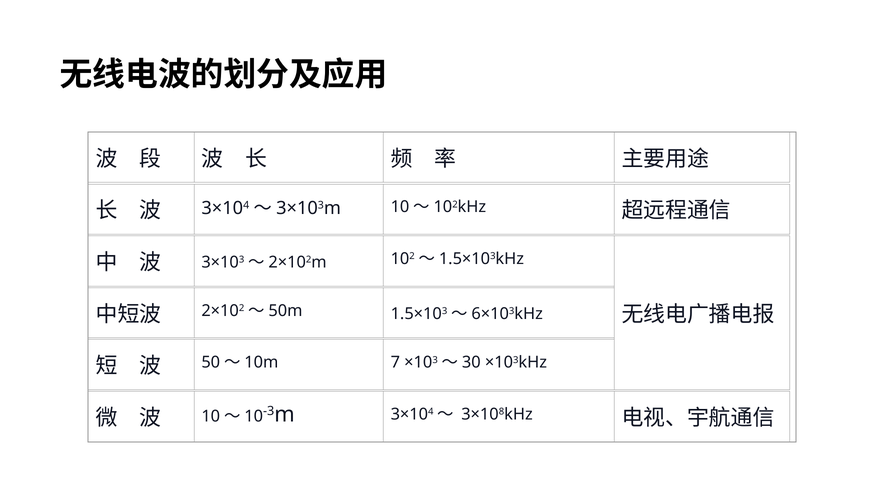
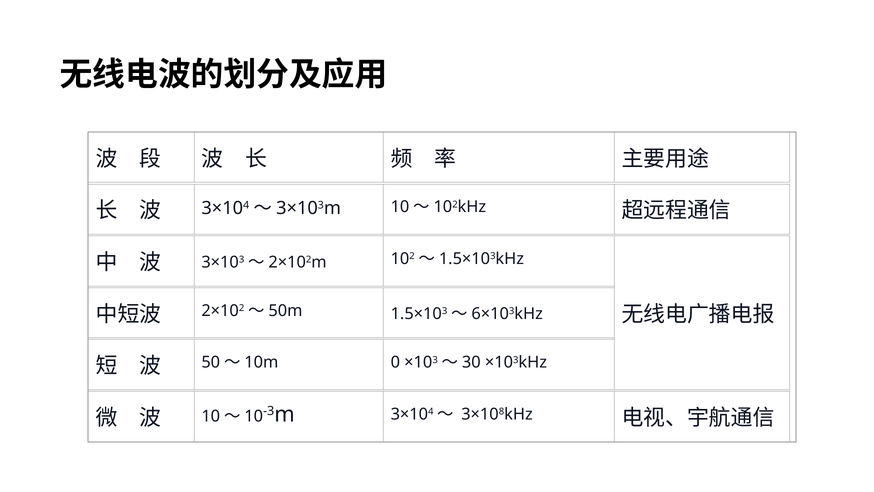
7: 7 -> 0
